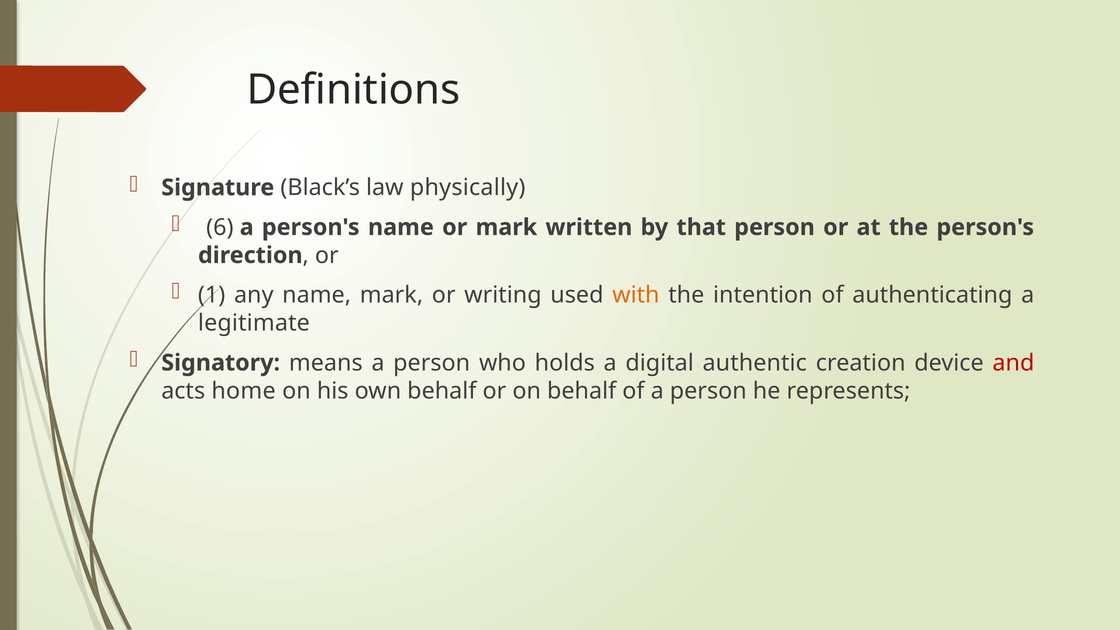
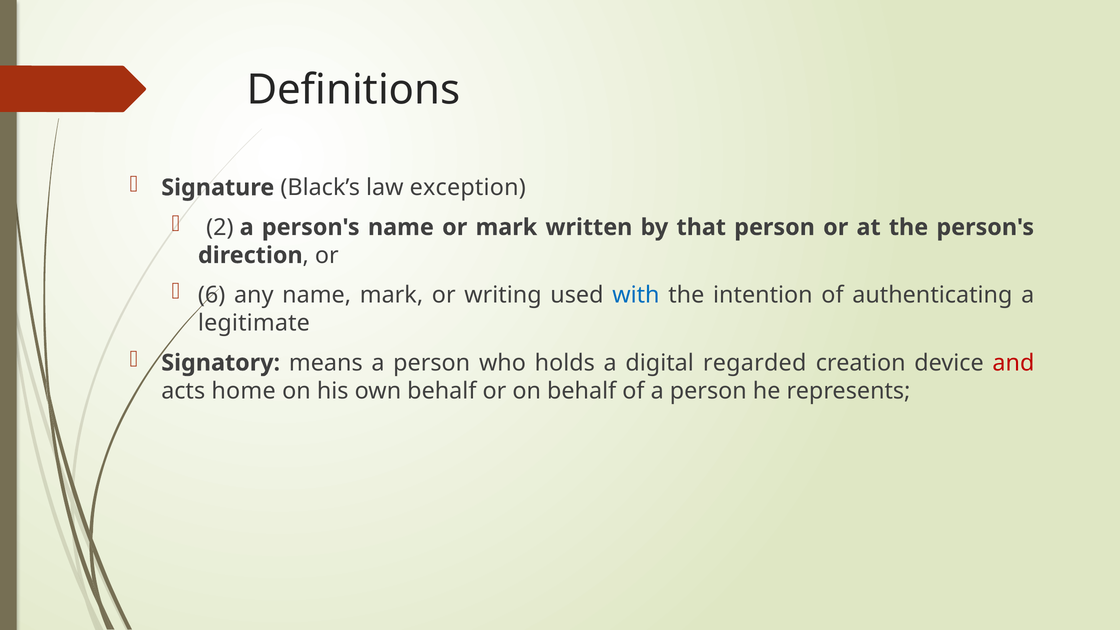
physically: physically -> exception
6: 6 -> 2
1: 1 -> 6
with colour: orange -> blue
authentic: authentic -> regarded
